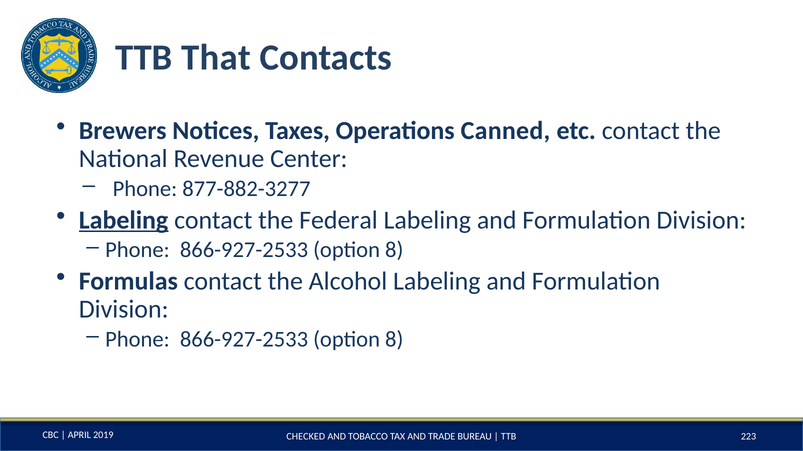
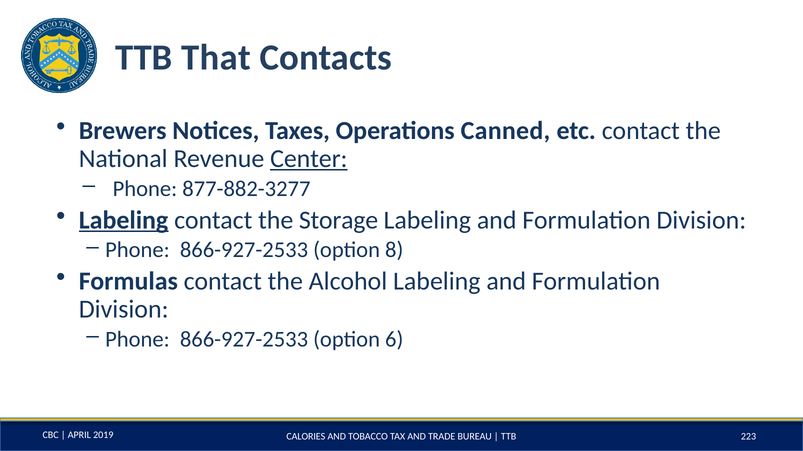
Center underline: none -> present
Federal: Federal -> Storage
8 at (394, 340): 8 -> 6
CHECKED: CHECKED -> CALORIES
